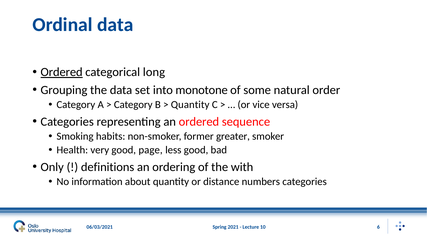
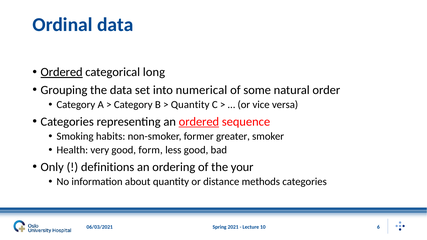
monotone: monotone -> numerical
ordered at (199, 122) underline: none -> present
page: page -> form
with: with -> your
numbers: numbers -> methods
